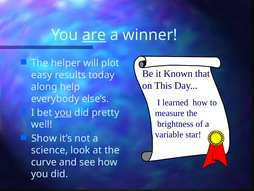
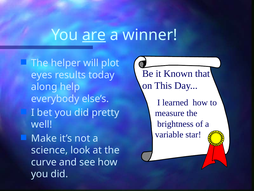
easy: easy -> eyes
you at (63, 112) underline: present -> none
Show: Show -> Make
